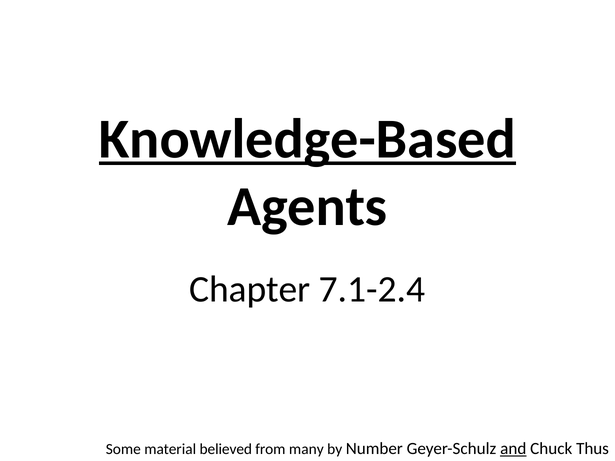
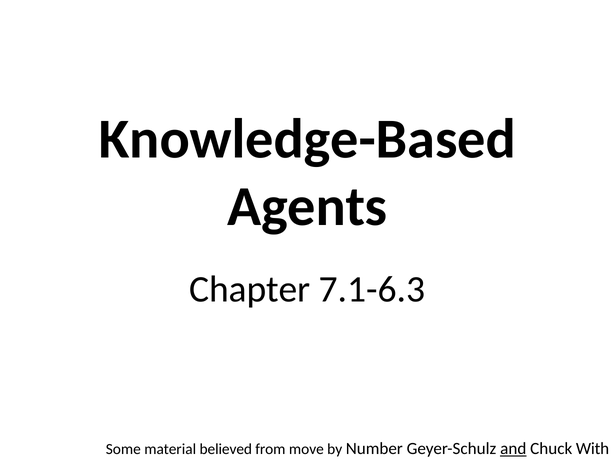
Knowledge-Based underline: present -> none
7.1-2.4: 7.1-2.4 -> 7.1-6.3
many: many -> move
Thus: Thus -> With
